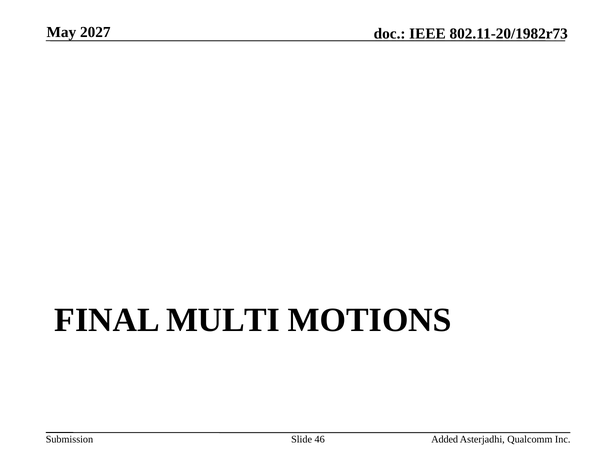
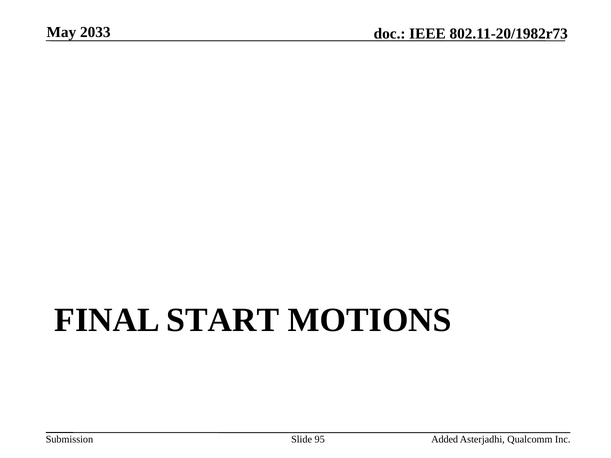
2027: 2027 -> 2033
MULTI: MULTI -> START
46: 46 -> 95
